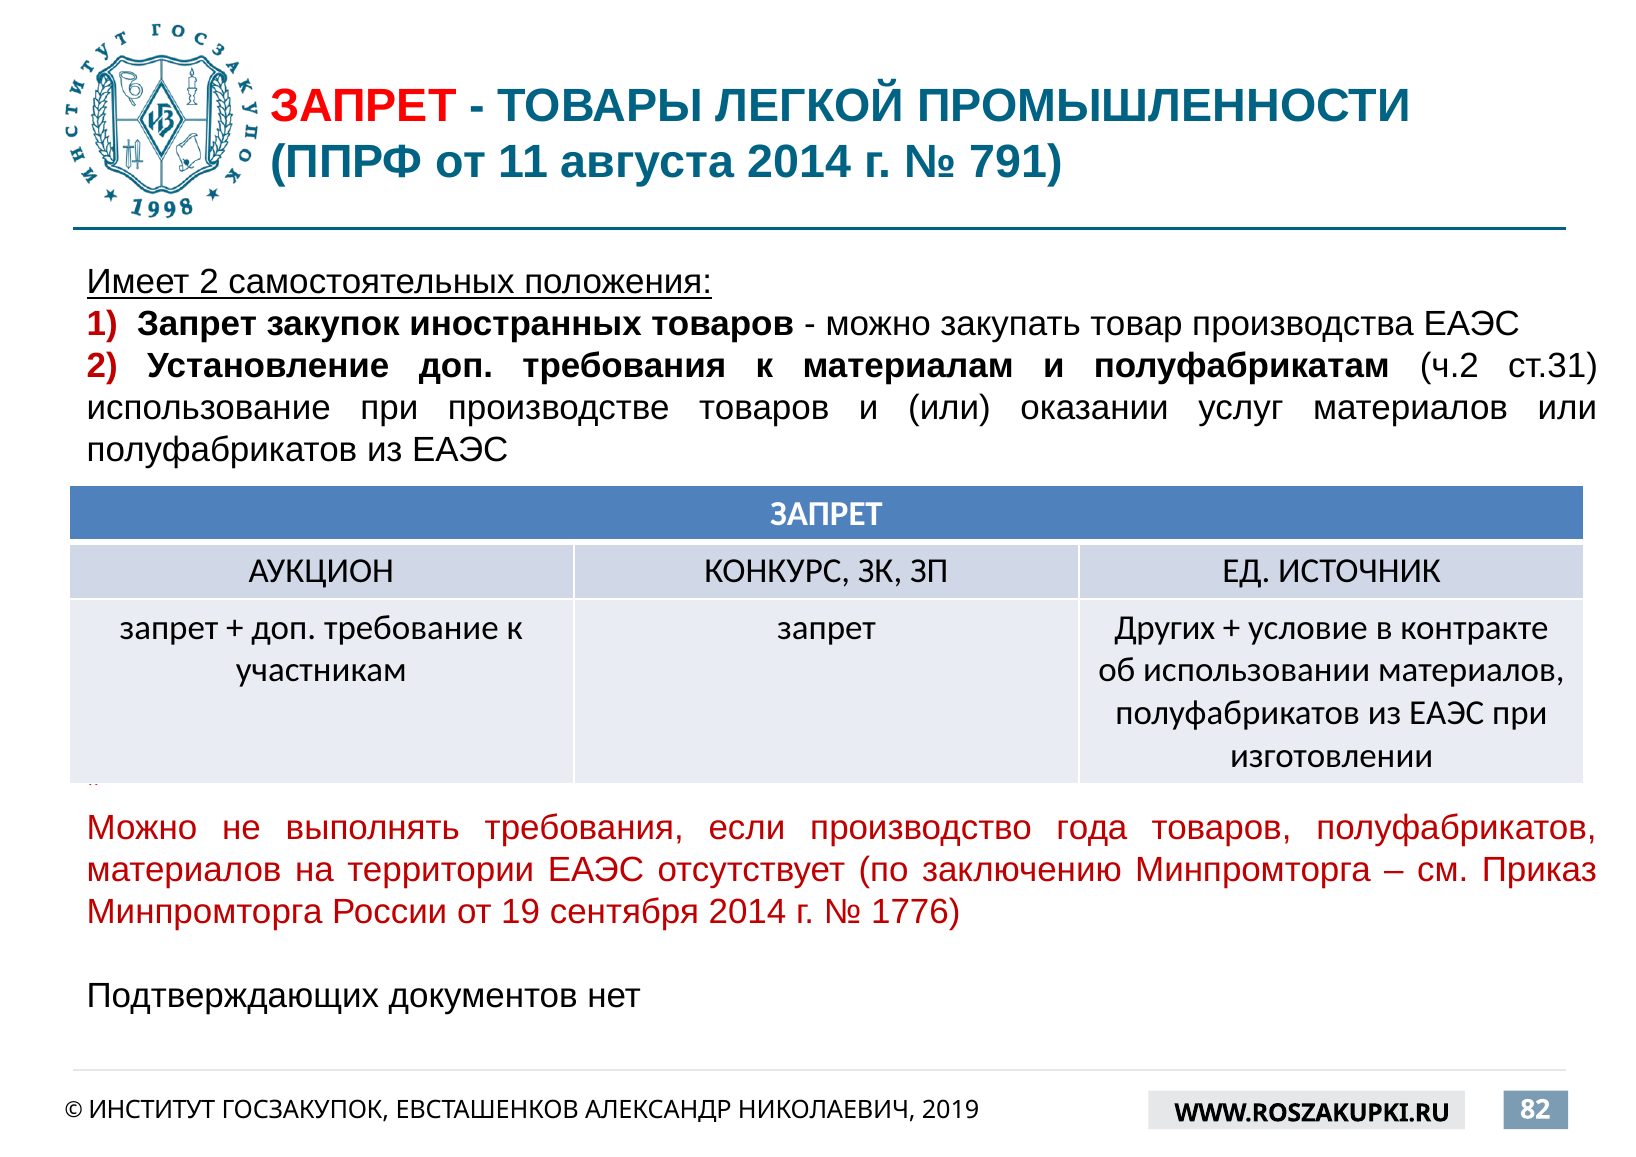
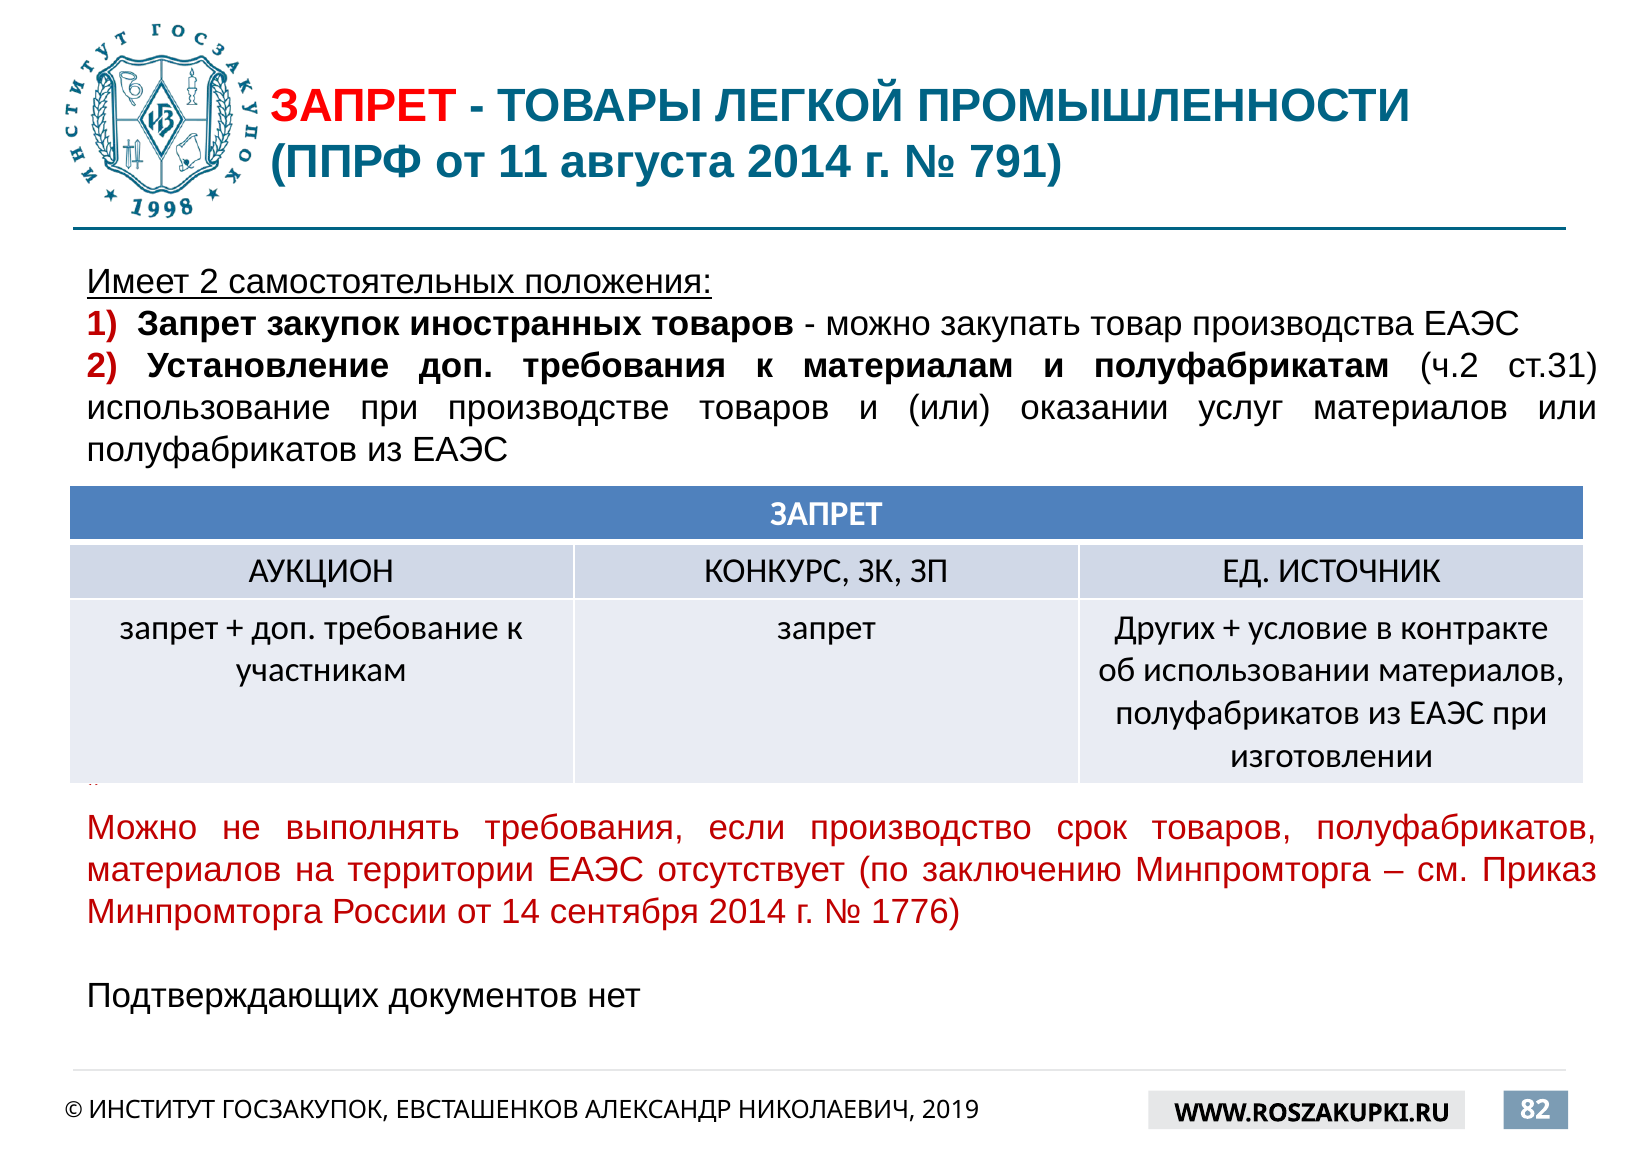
года: года -> срок
19: 19 -> 14
